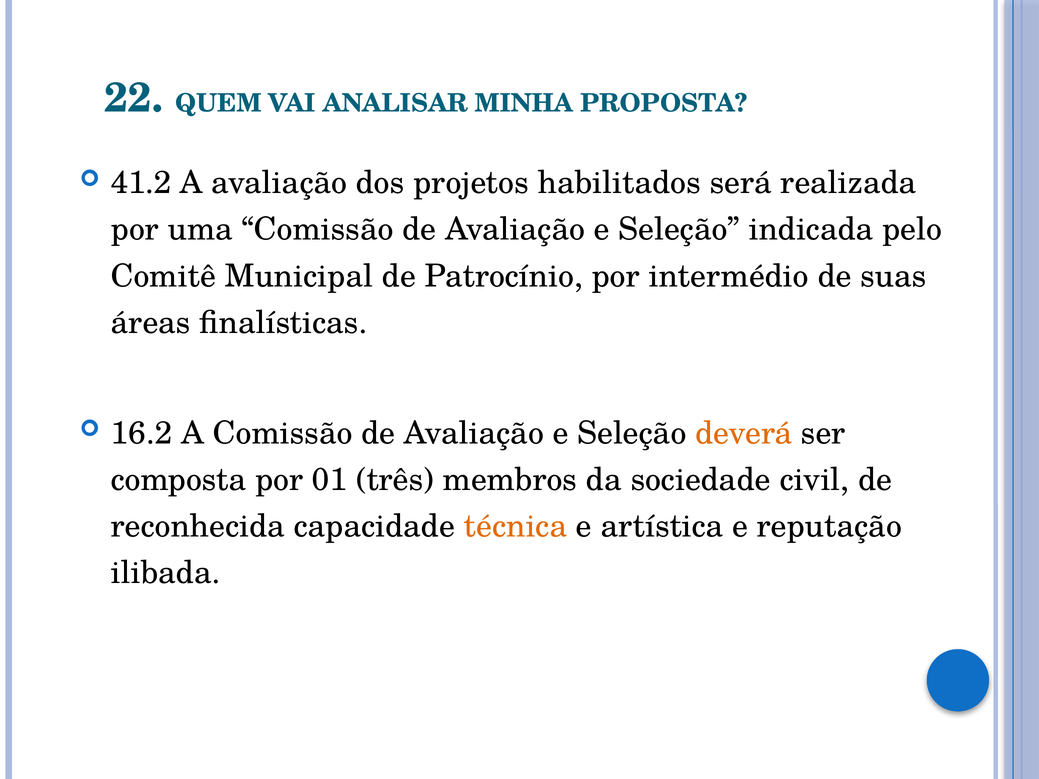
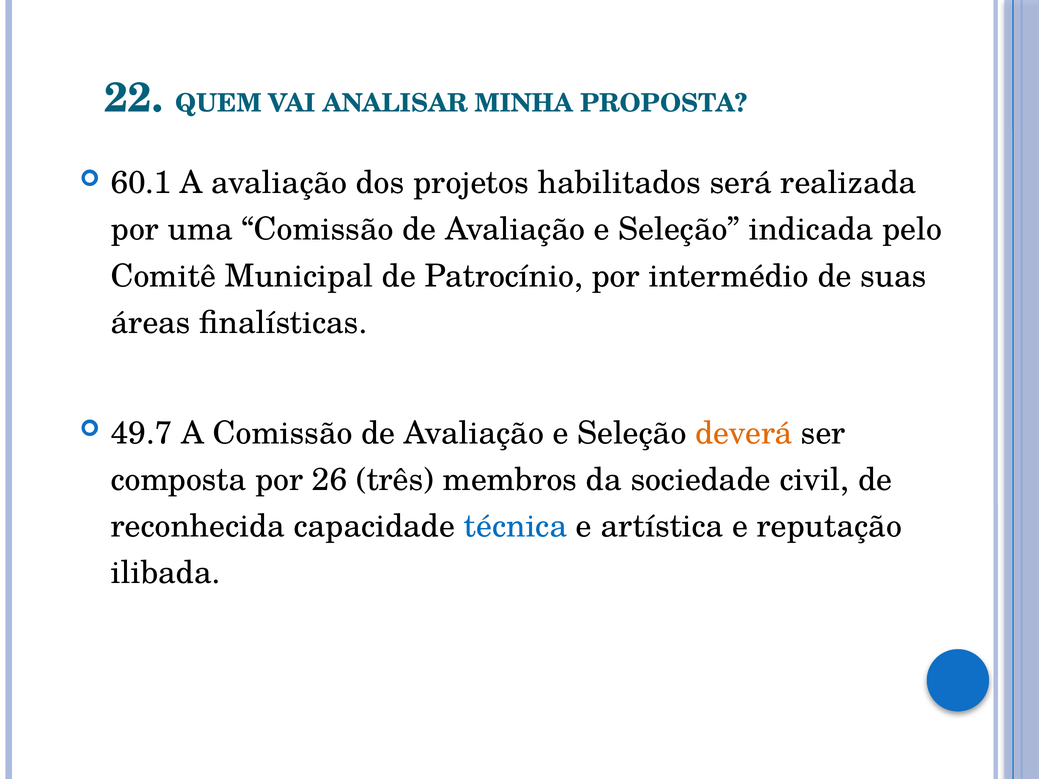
41.2: 41.2 -> 60.1
16.2: 16.2 -> 49.7
01: 01 -> 26
técnica colour: orange -> blue
